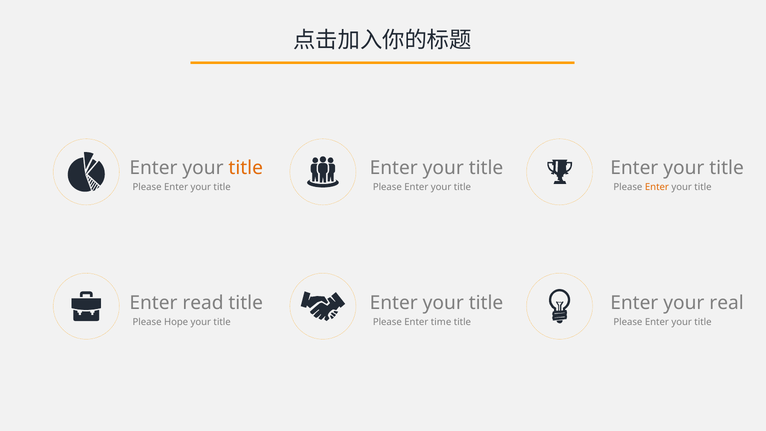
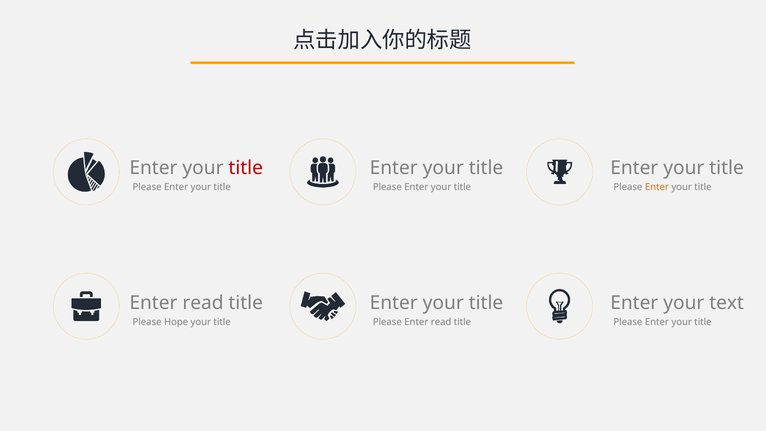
title at (246, 168) colour: orange -> red
real: real -> text
Please Enter time: time -> read
